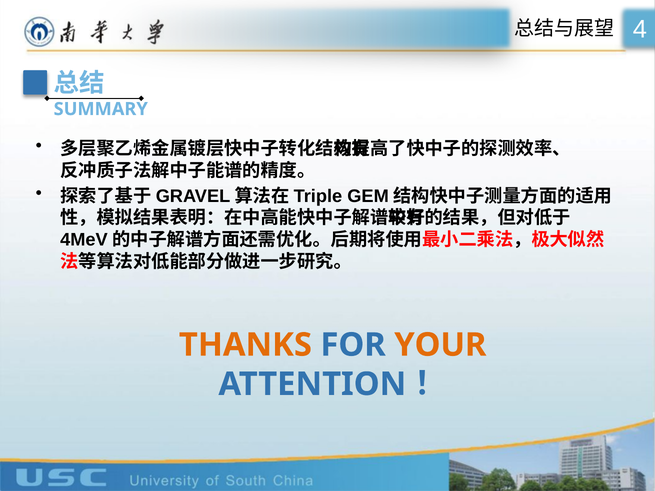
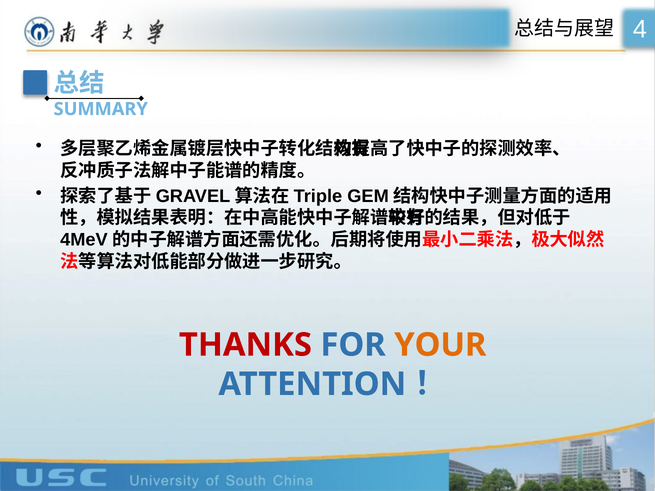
THANKS colour: orange -> red
